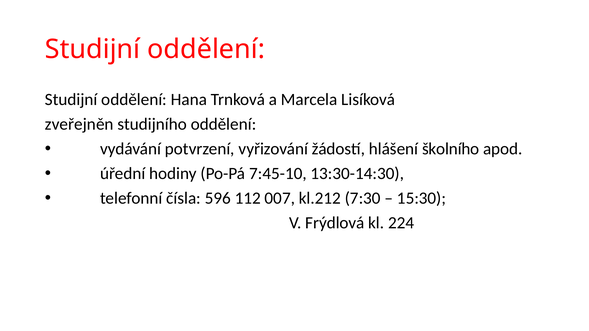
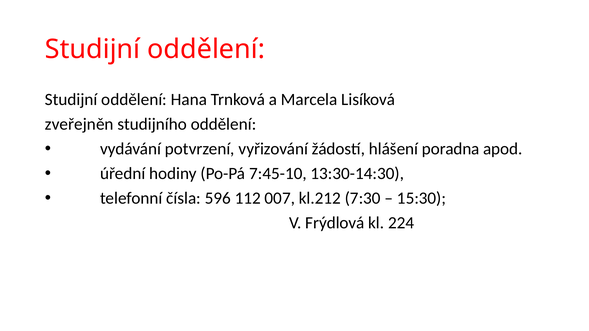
školního: školního -> poradna
